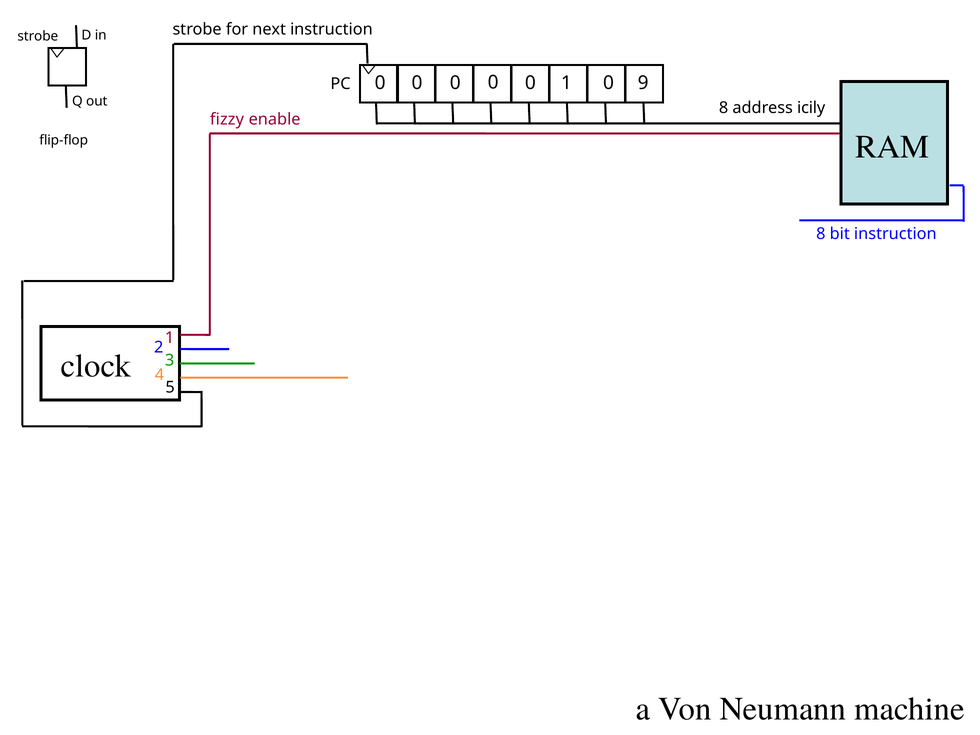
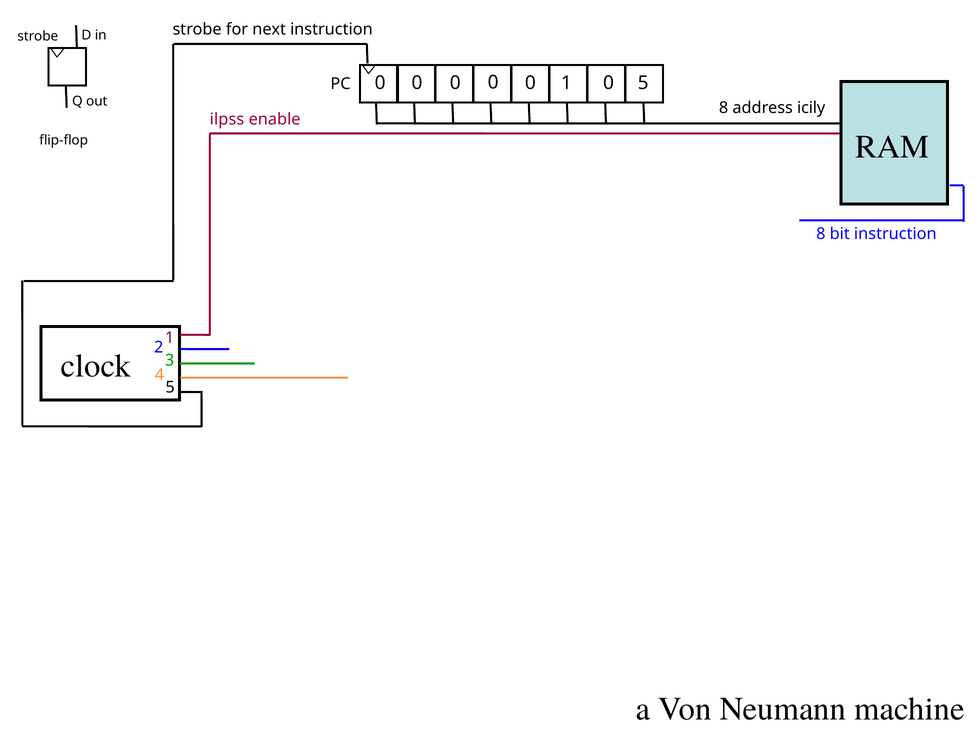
1 9: 9 -> 5
fizzy: fizzy -> ilpss
